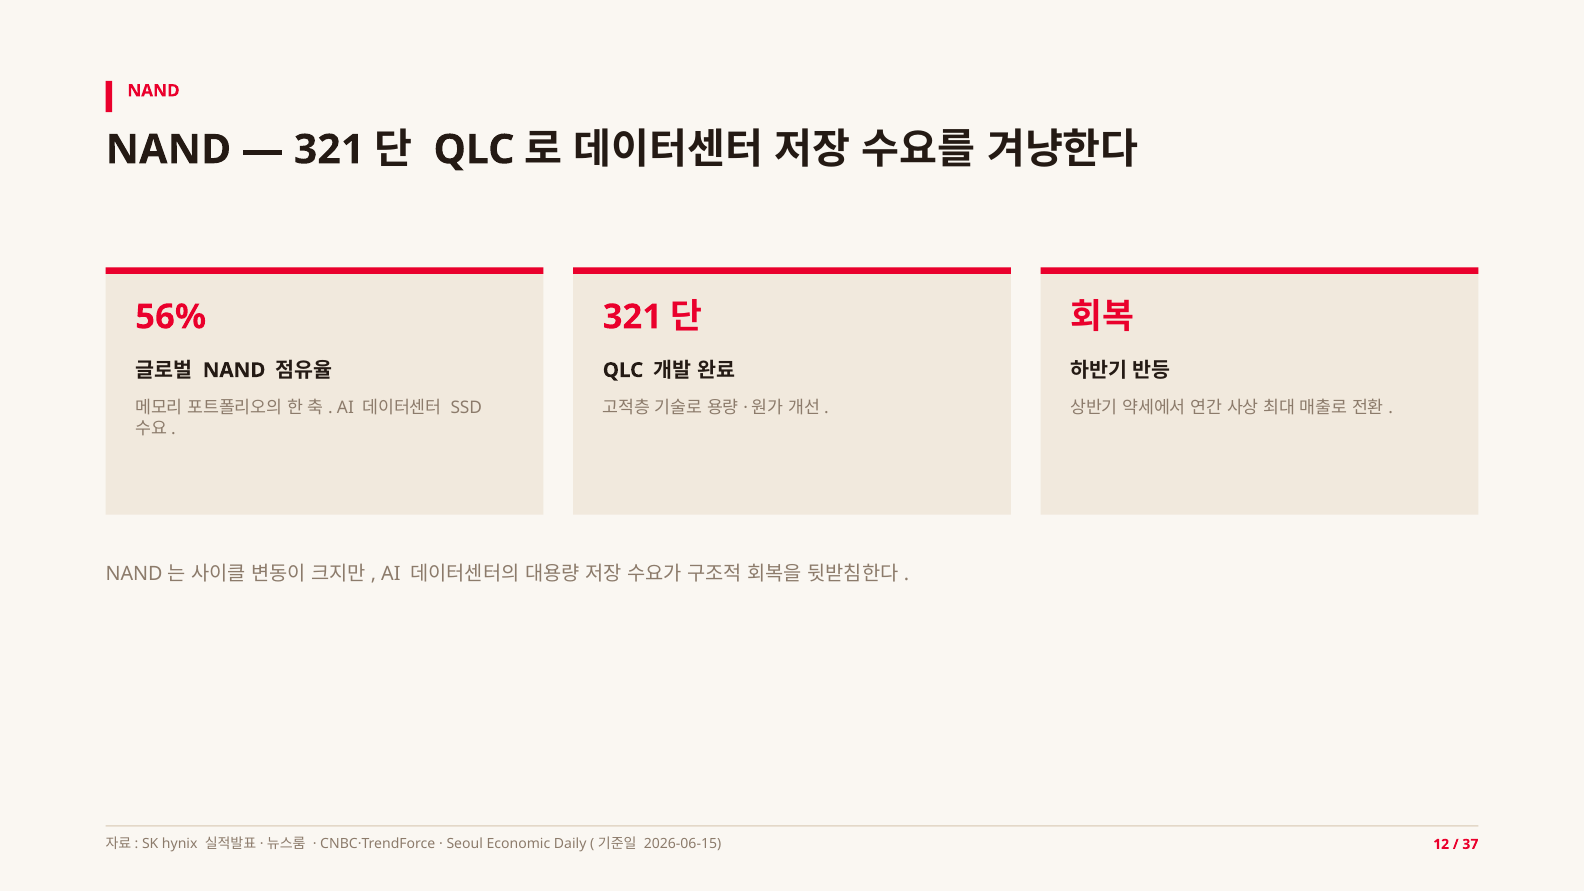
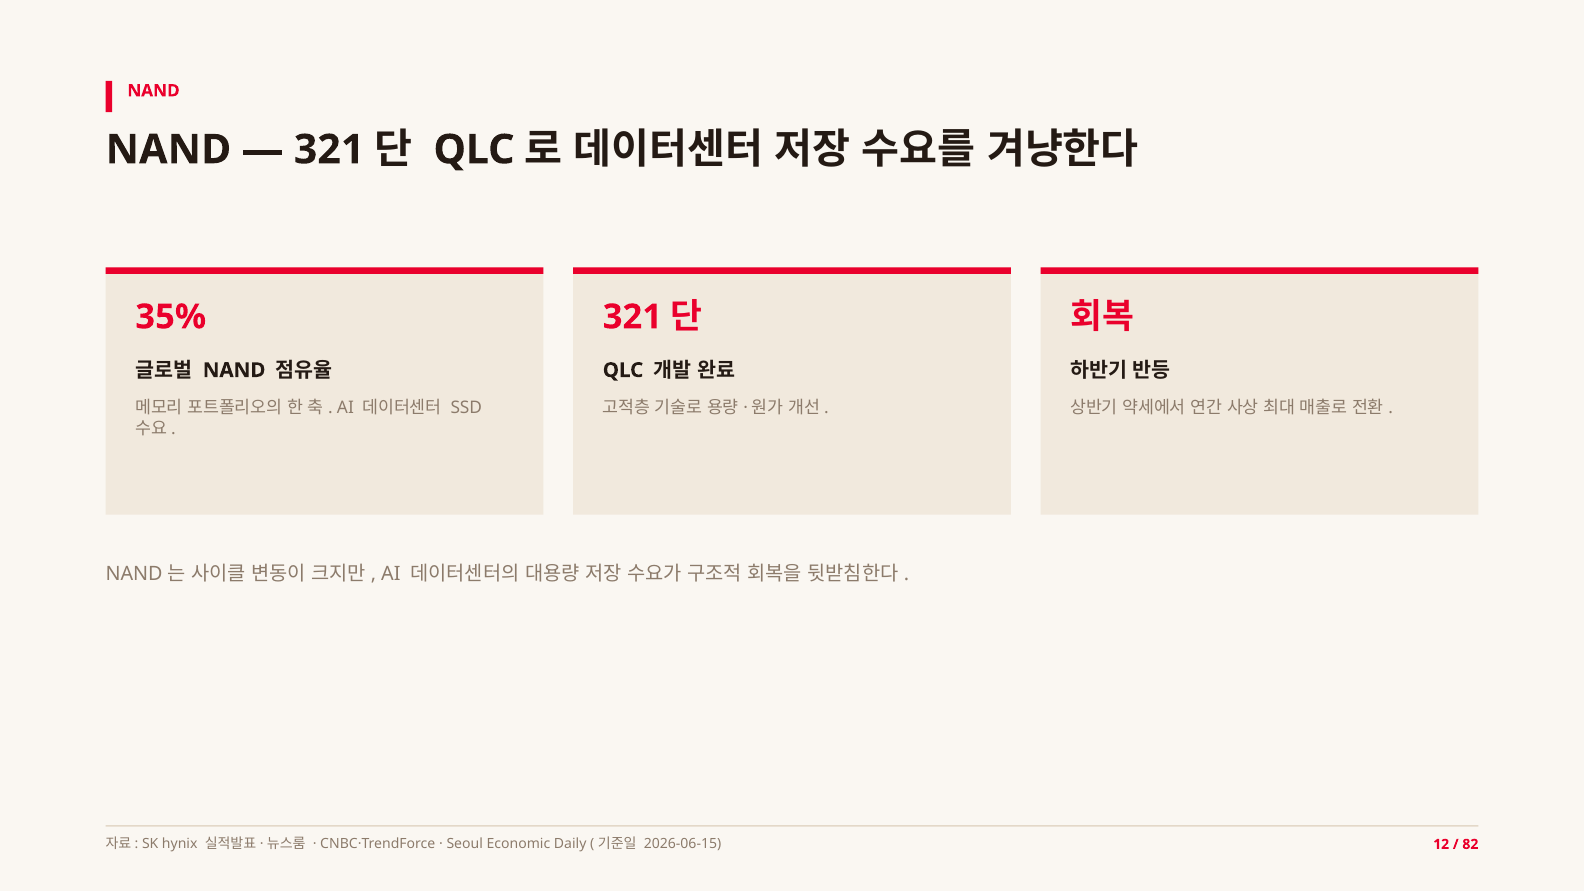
56%: 56% -> 35%
37: 37 -> 82
